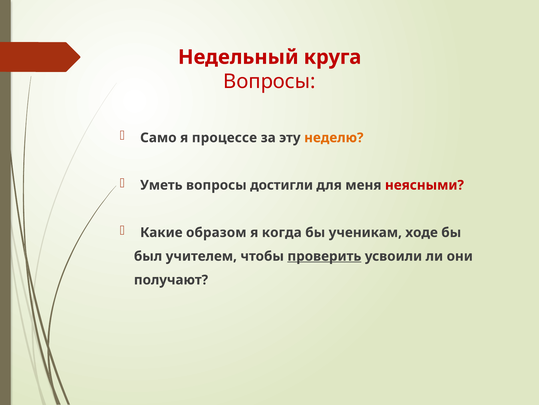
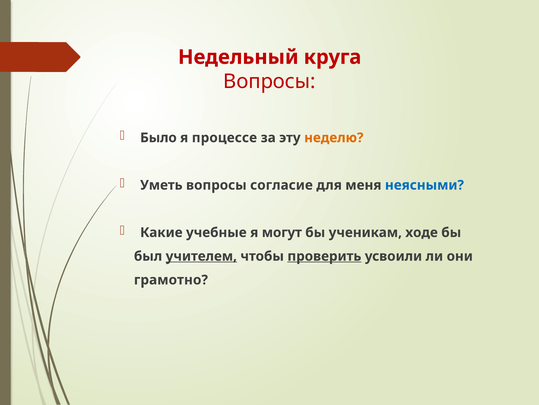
Само: Само -> Было
достигли: достигли -> согласие
неясными colour: red -> blue
образом: образом -> учебные
когда: когда -> могут
учителем underline: none -> present
получают: получают -> грамотно
